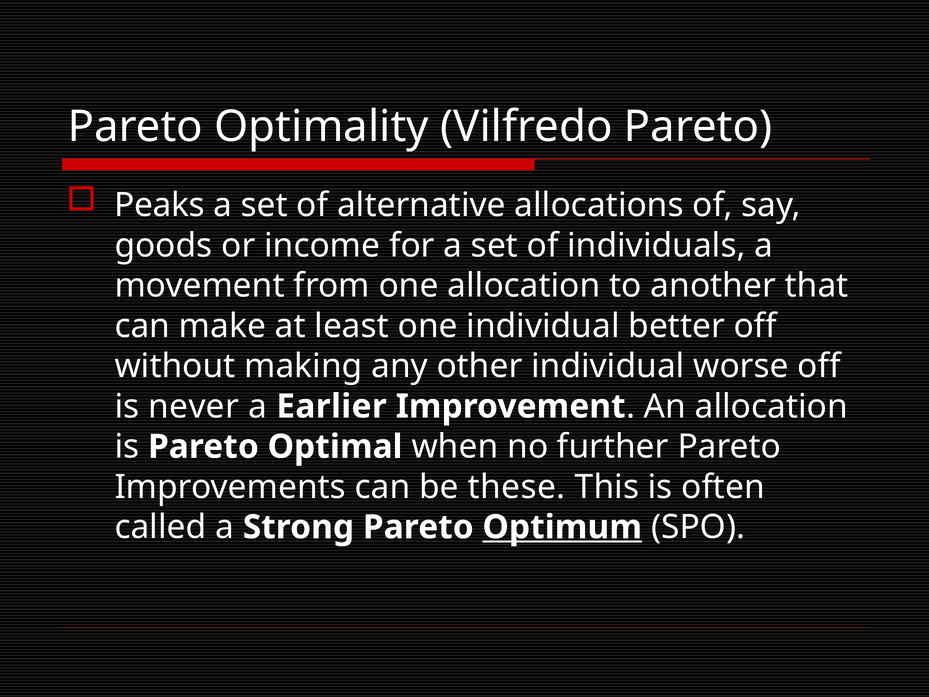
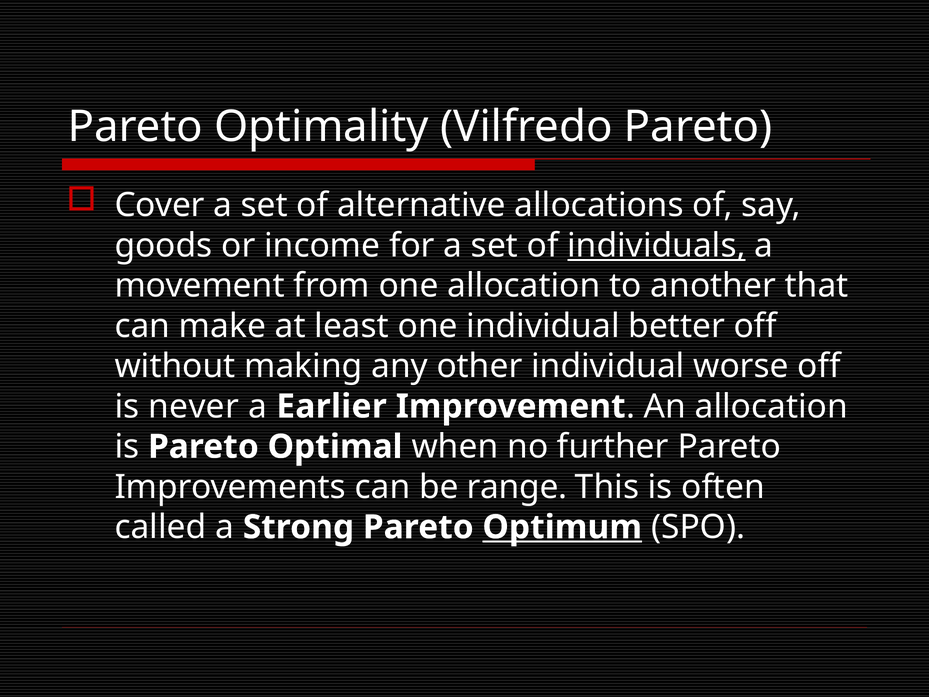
Peaks: Peaks -> Cover
individuals underline: none -> present
these: these -> range
